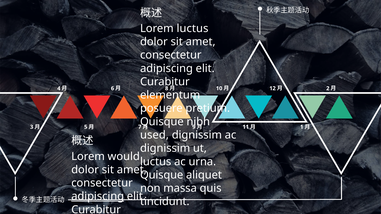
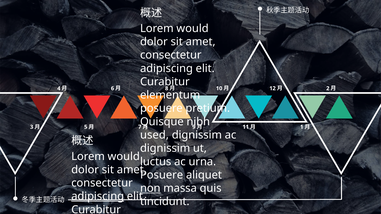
luctus at (192, 28): luctus -> would
Quisque at (162, 175): Quisque -> Posuere
non at (150, 189) underline: none -> present
